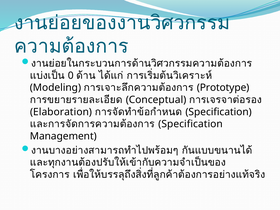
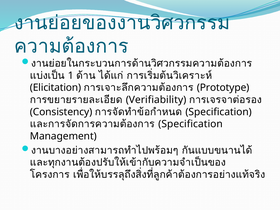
0: 0 -> 1
Modeling: Modeling -> Elicitation
Conceptual: Conceptual -> Verifiability
Elaboration: Elaboration -> Consistency
